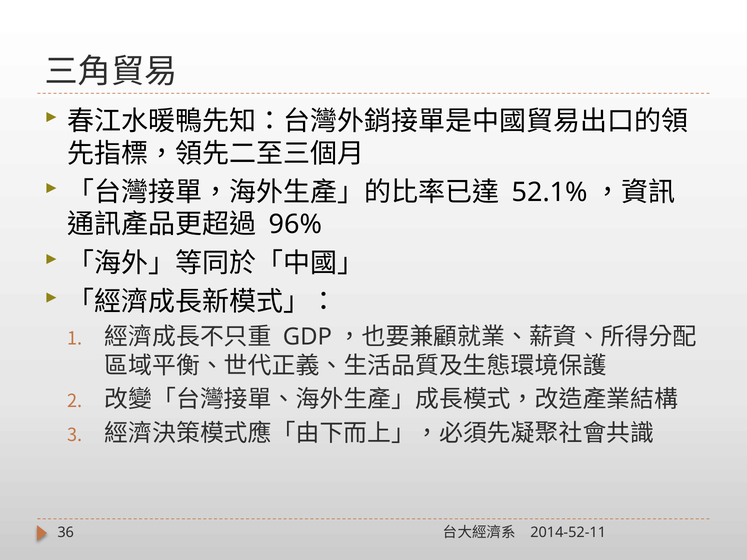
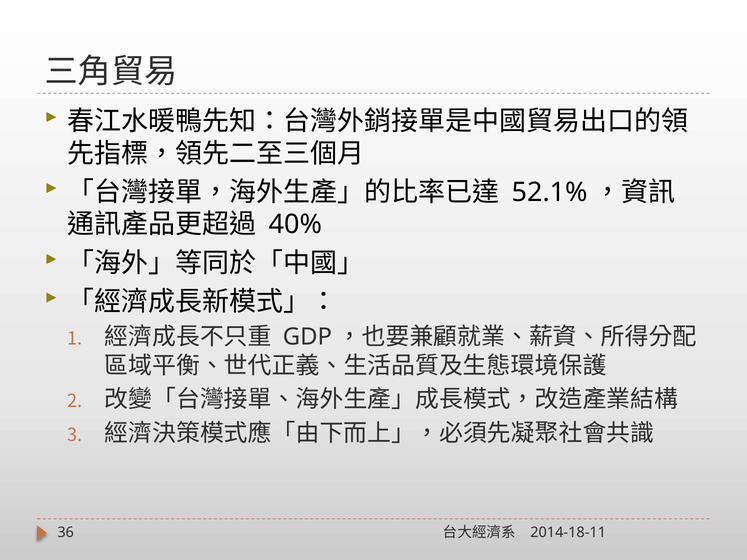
96%: 96% -> 40%
2014-52-11: 2014-52-11 -> 2014-18-11
